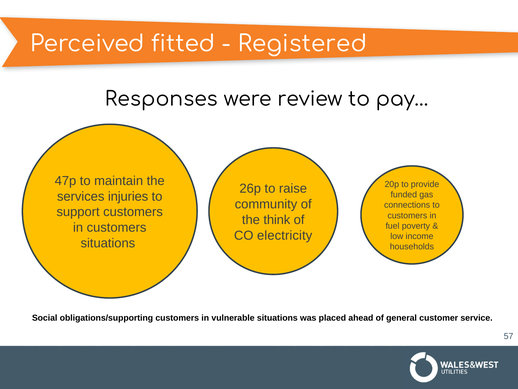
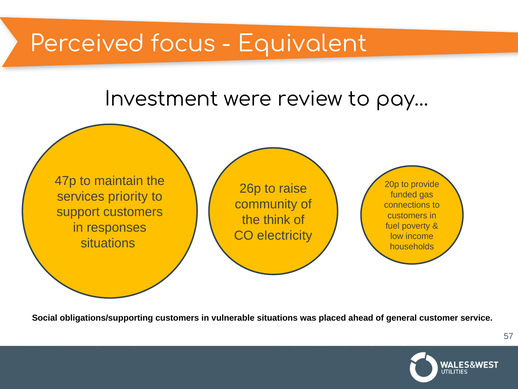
fitted: fitted -> focus
Registered: Registered -> Equivalent
Responses: Responses -> Investment
injuries: injuries -> priority
in customers: customers -> responses
